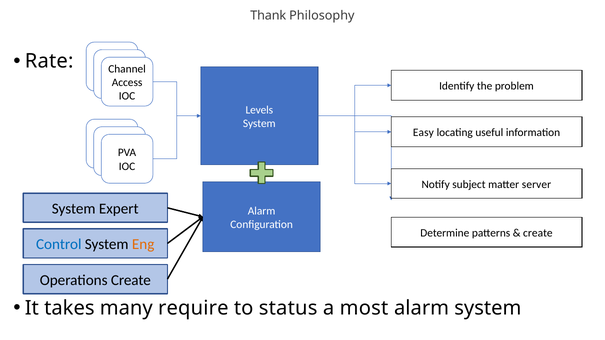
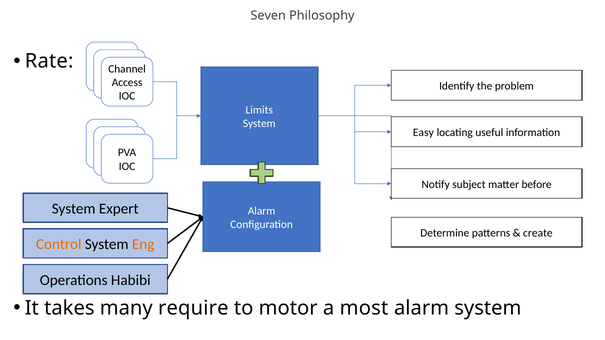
Thank: Thank -> Seven
Levels: Levels -> Limits
server: server -> before
Control colour: blue -> orange
Operations Create: Create -> Habibi
status: status -> motor
